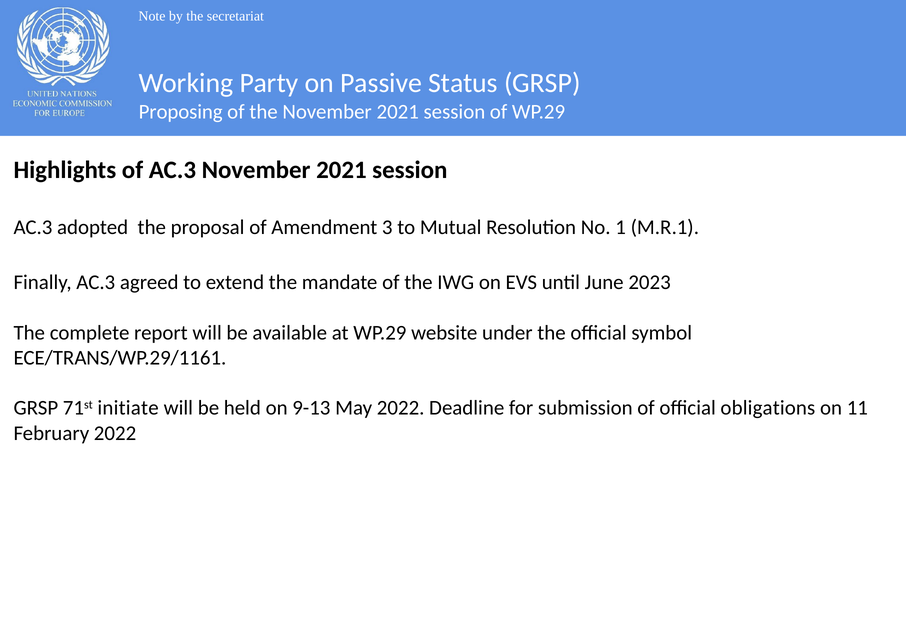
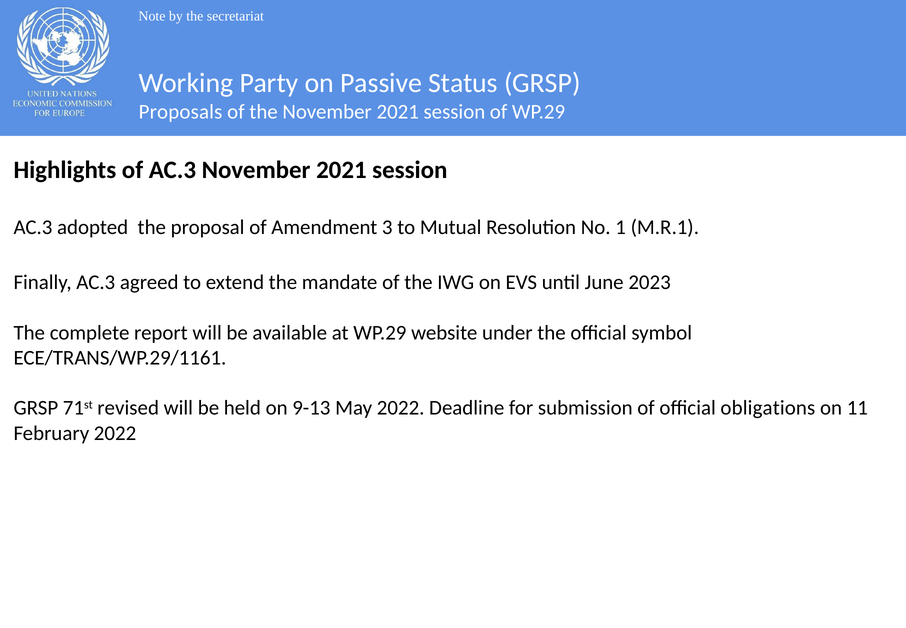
Proposing: Proposing -> Proposals
initiate: initiate -> revised
